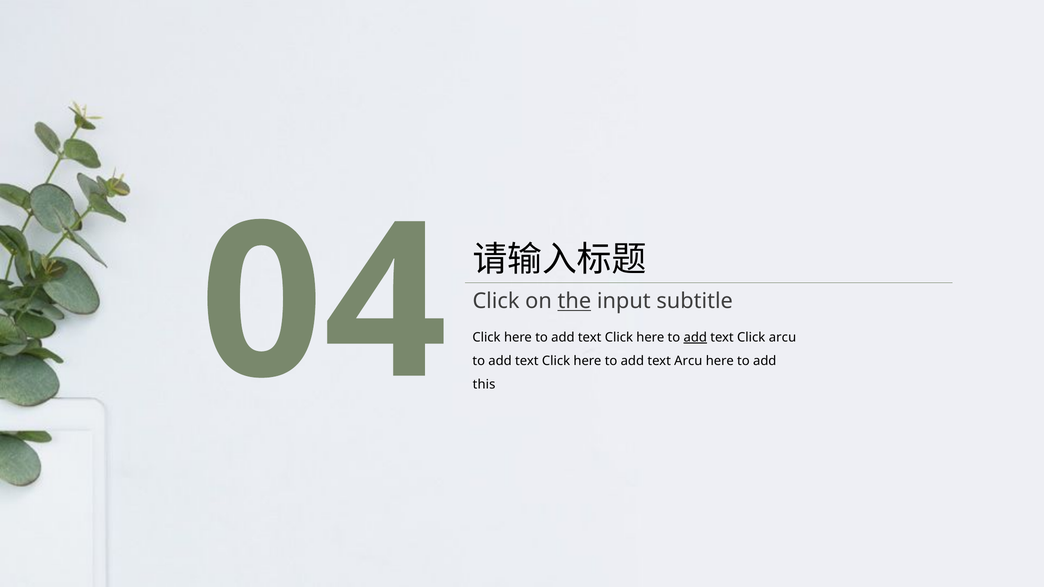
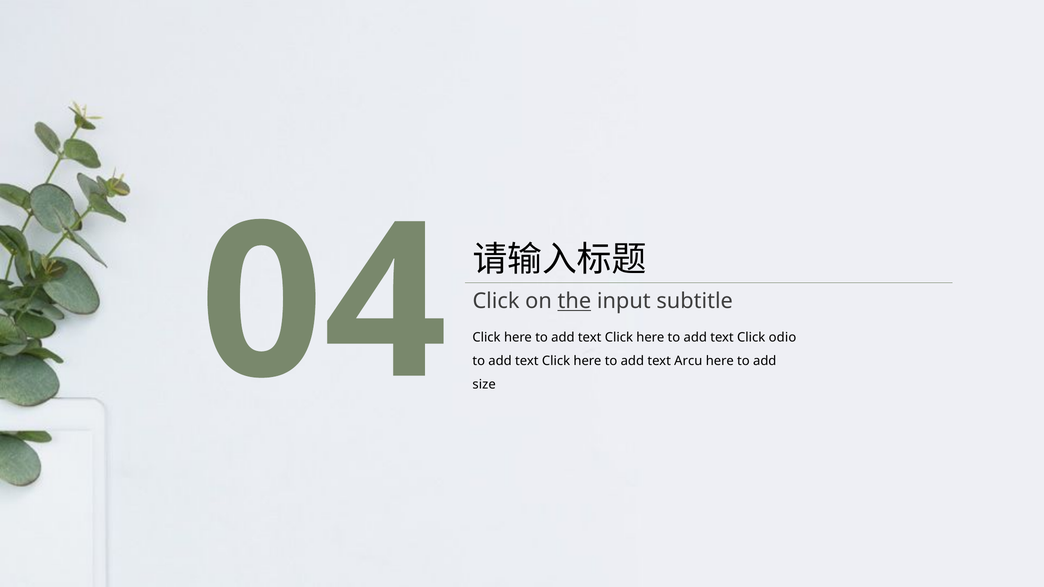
add at (695, 338) underline: present -> none
Click arcu: arcu -> odio
this: this -> size
